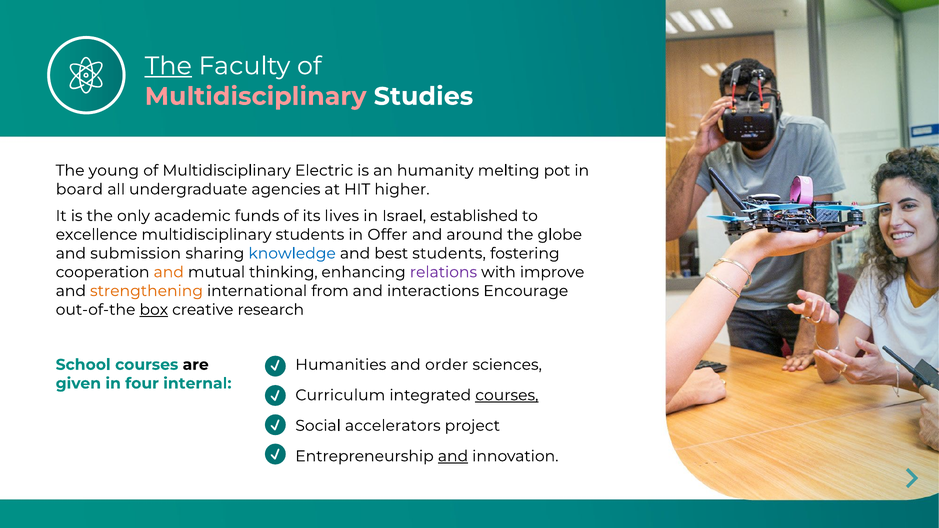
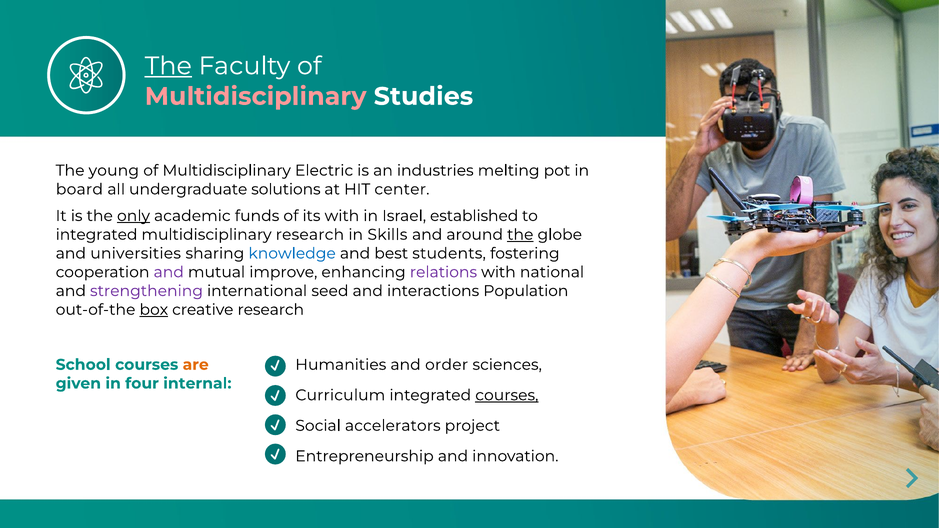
humanity: humanity -> industries
agencies: agencies -> solutions
higher: higher -> center
only underline: none -> present
its lives: lives -> with
excellence at (97, 235): excellence -> integrated
multidisciplinary students: students -> research
Offer: Offer -> Skills
the at (520, 235) underline: none -> present
submission: submission -> universities
and at (169, 272) colour: orange -> purple
thinking: thinking -> improve
improve: improve -> national
strengthening colour: orange -> purple
from: from -> seed
Encourage: Encourage -> Population
are colour: black -> orange
and at (453, 456) underline: present -> none
